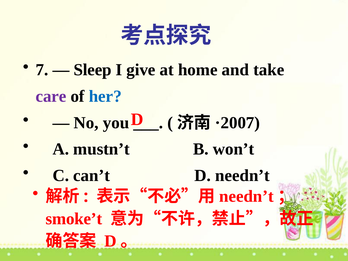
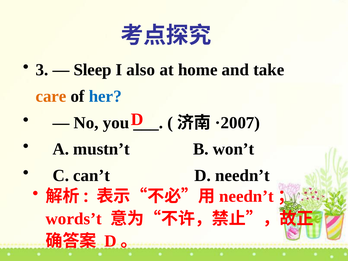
7: 7 -> 3
give: give -> also
care colour: purple -> orange
smoke’t: smoke’t -> words’t
